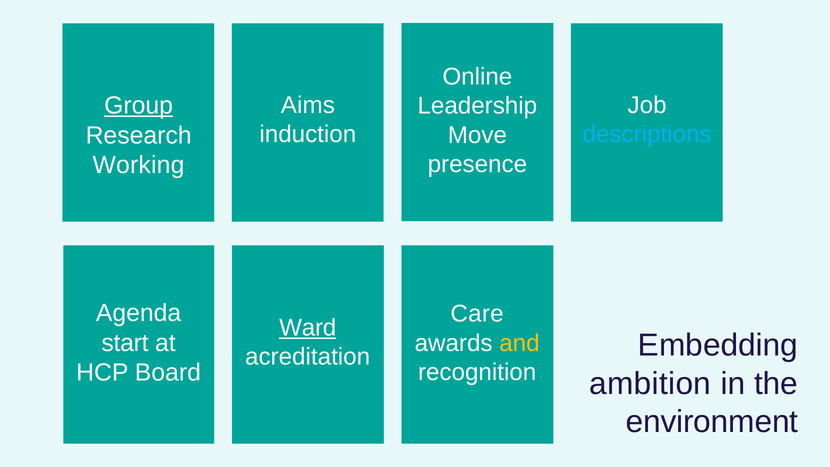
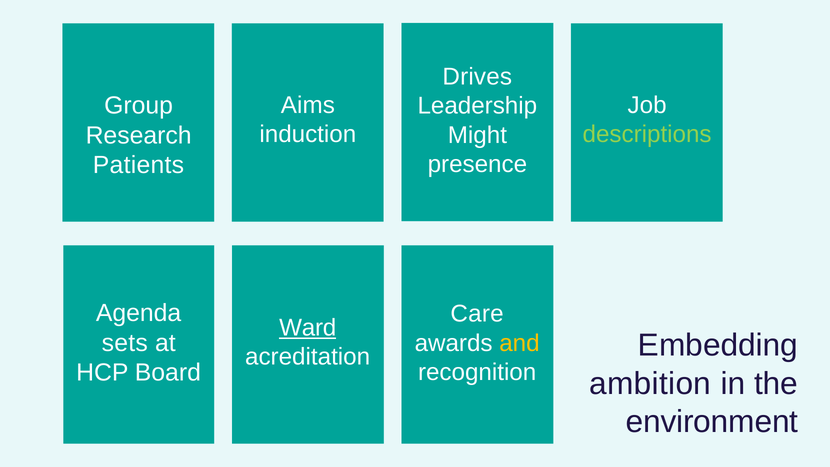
Online: Online -> Drives
Group underline: present -> none
descriptions colour: light blue -> light green
Move: Move -> Might
Working: Working -> Patients
start: start -> sets
